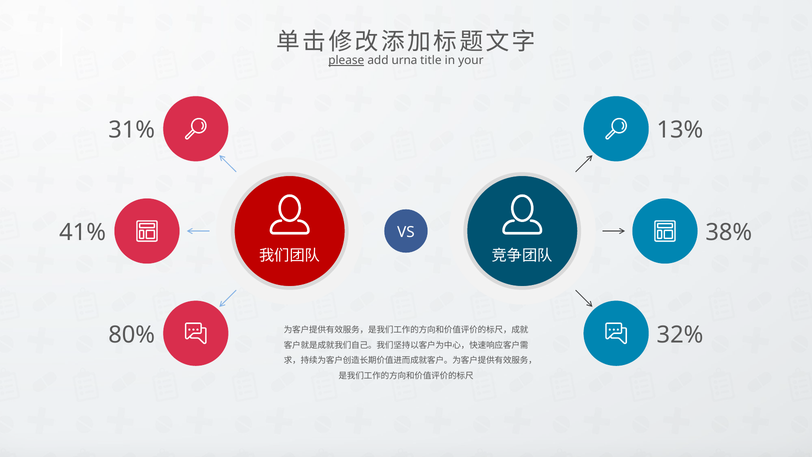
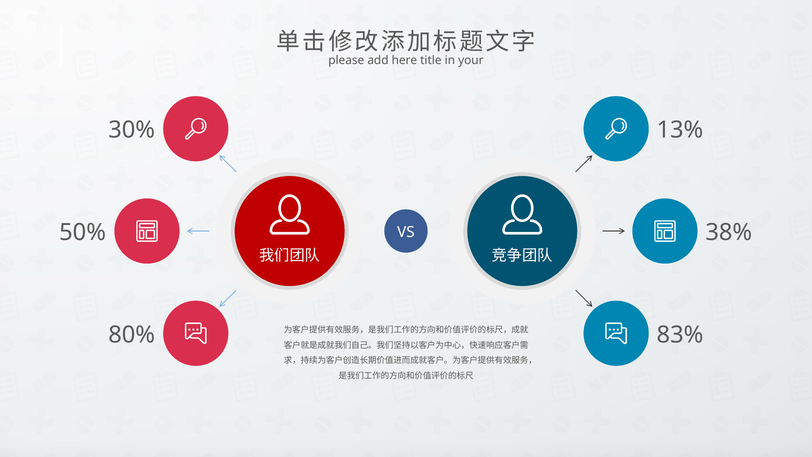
please underline: present -> none
urna: urna -> here
31%: 31% -> 30%
41%: 41% -> 50%
32%: 32% -> 83%
